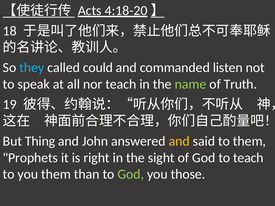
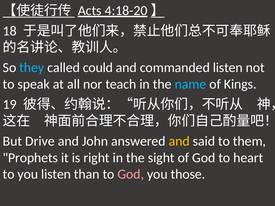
name colour: light green -> light blue
Truth: Truth -> Kings
Thing: Thing -> Drive
to teach: teach -> heart
you them: them -> listen
God at (131, 174) colour: light green -> pink
